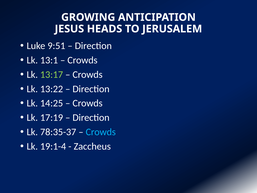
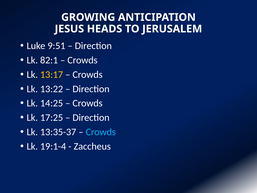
13:1: 13:1 -> 82:1
13:17 colour: light green -> yellow
17:19: 17:19 -> 17:25
78:35-37: 78:35-37 -> 13:35-37
